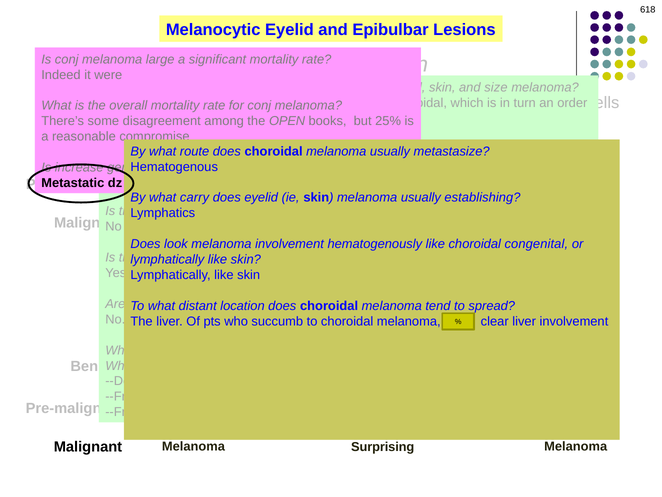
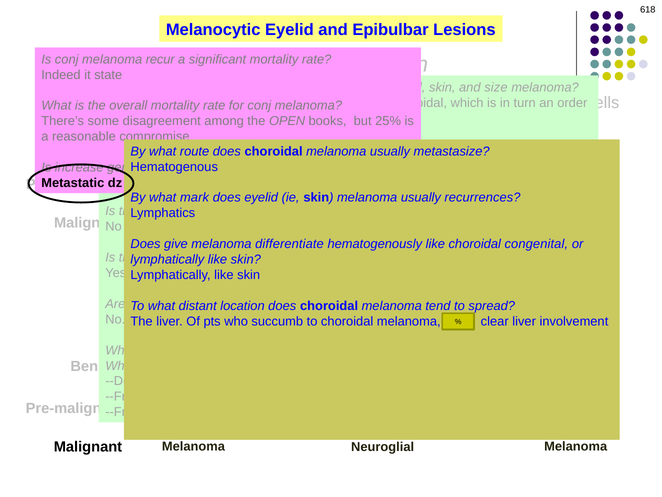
large: large -> recur
were: were -> state
carry: carry -> mark
establishing: establishing -> recurrences
look: look -> give
melanoma involvement: involvement -> differentiate
Surprising: Surprising -> Neuroglial
